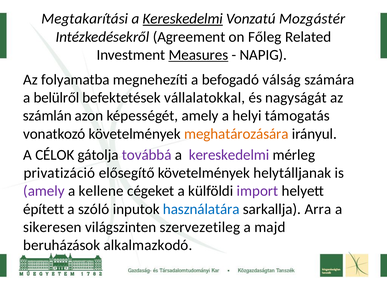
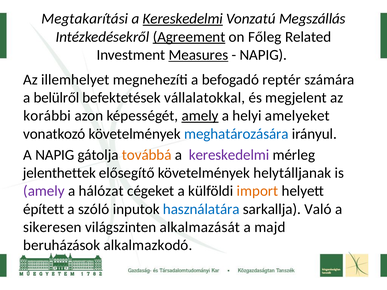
Mozgástér: Mozgástér -> Megszállás
Agreement underline: none -> present
folyamatba: folyamatba -> illemhelyet
válság: válság -> reptér
nagyságát: nagyságát -> megjelent
számlán: számlán -> korábbi
amely at (200, 116) underline: none -> present
támogatás: támogatás -> amelyeket
meghatározására colour: orange -> blue
A CÉLOK: CÉLOK -> NAPIG
továbbá colour: purple -> orange
privatizáció: privatizáció -> jelenthettek
kellene: kellene -> hálózat
import colour: purple -> orange
Arra: Arra -> Való
szervezetileg: szervezetileg -> alkalmazását
